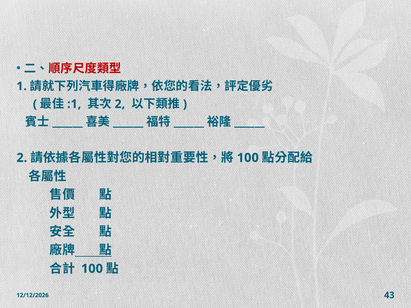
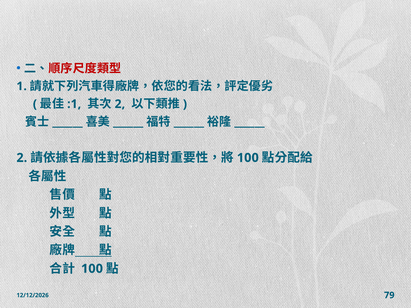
43: 43 -> 79
